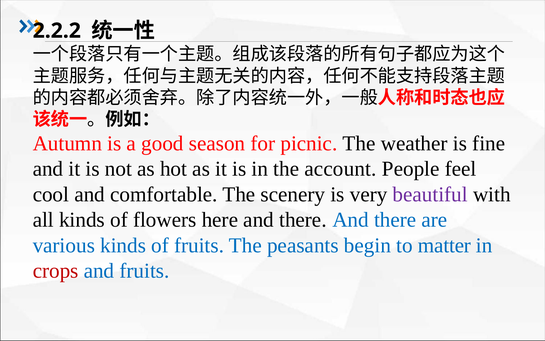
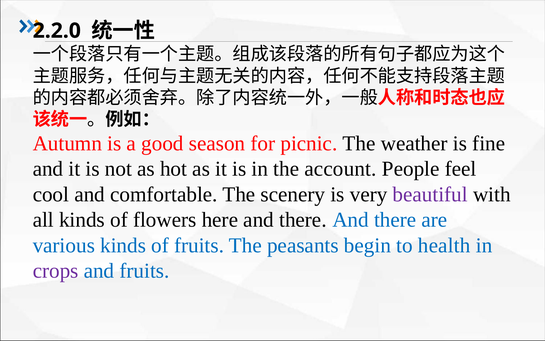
2.2.2: 2.2.2 -> 2.2.0
matter: matter -> health
crops colour: red -> purple
